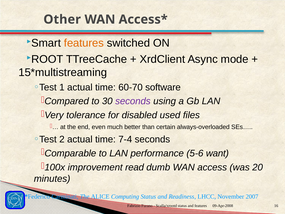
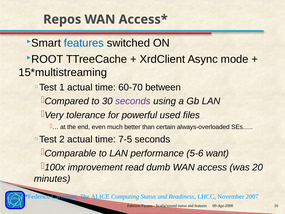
Other: Other -> Repos
features at (84, 43) colour: orange -> blue
software: software -> between
disabled: disabled -> powerful
7-4: 7-4 -> 7-5
